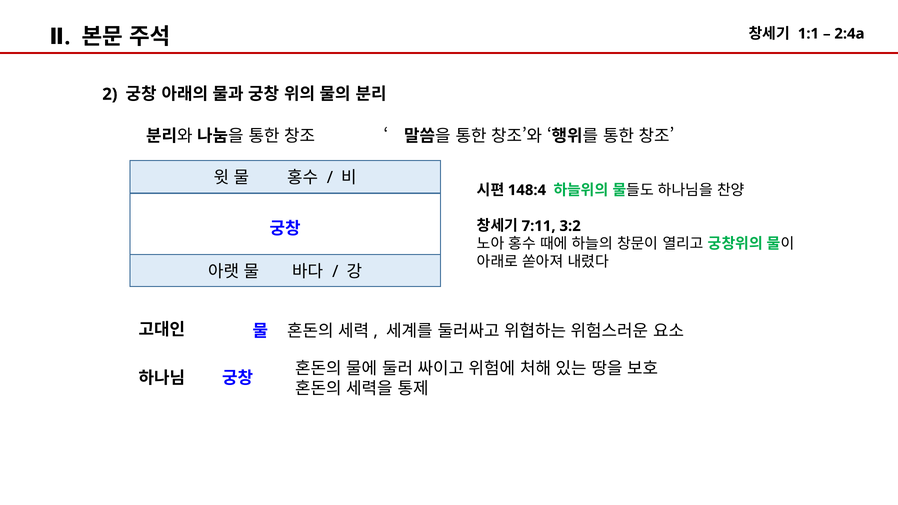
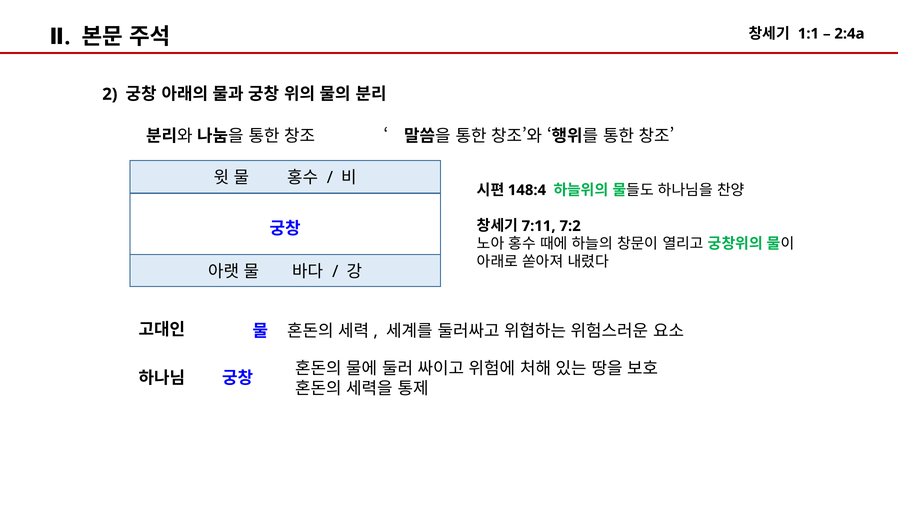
3:2: 3:2 -> 7:2
